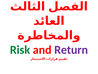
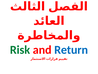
Return colour: purple -> blue
